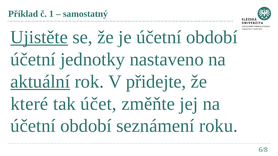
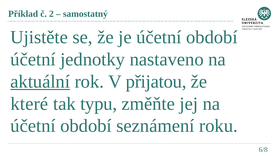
1: 1 -> 2
Ujistěte underline: present -> none
přidejte: přidejte -> přijatou
účet: účet -> typu
